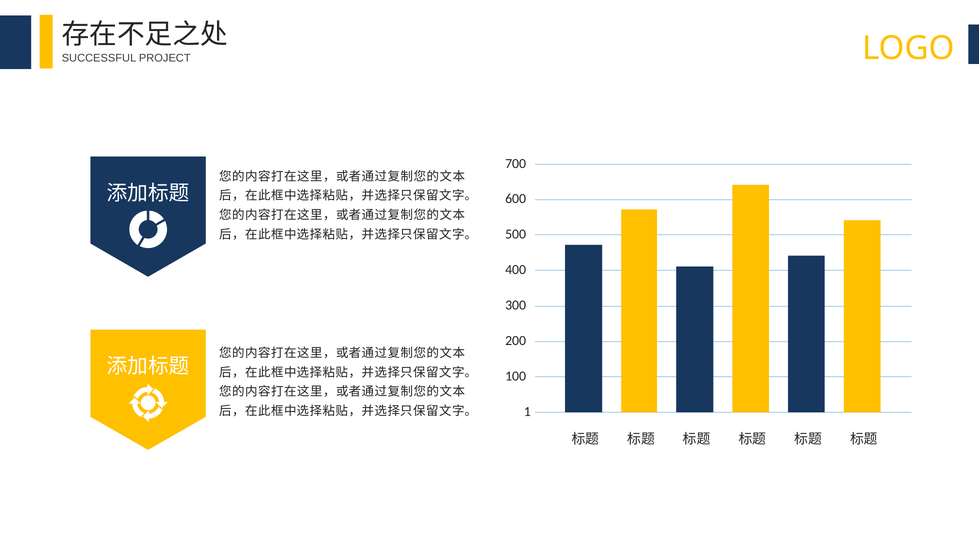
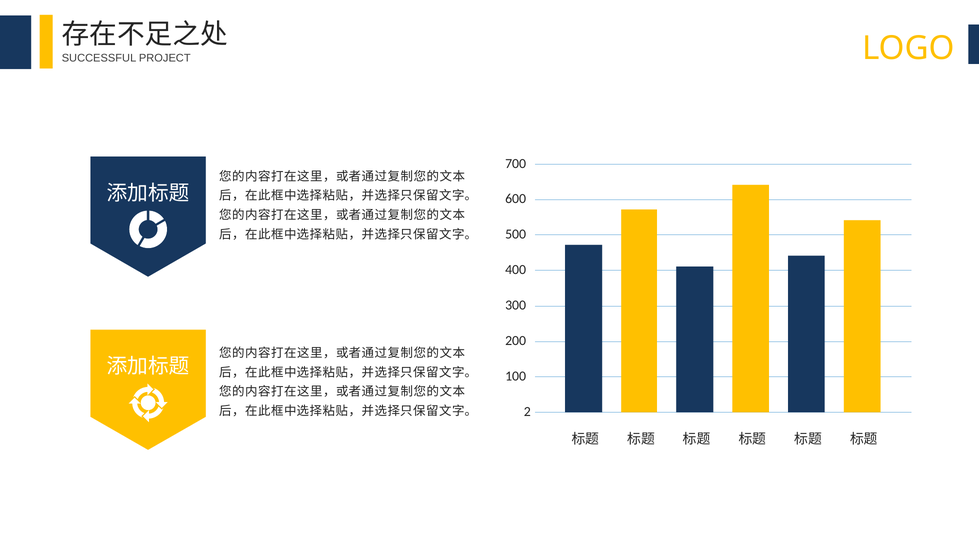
1: 1 -> 2
